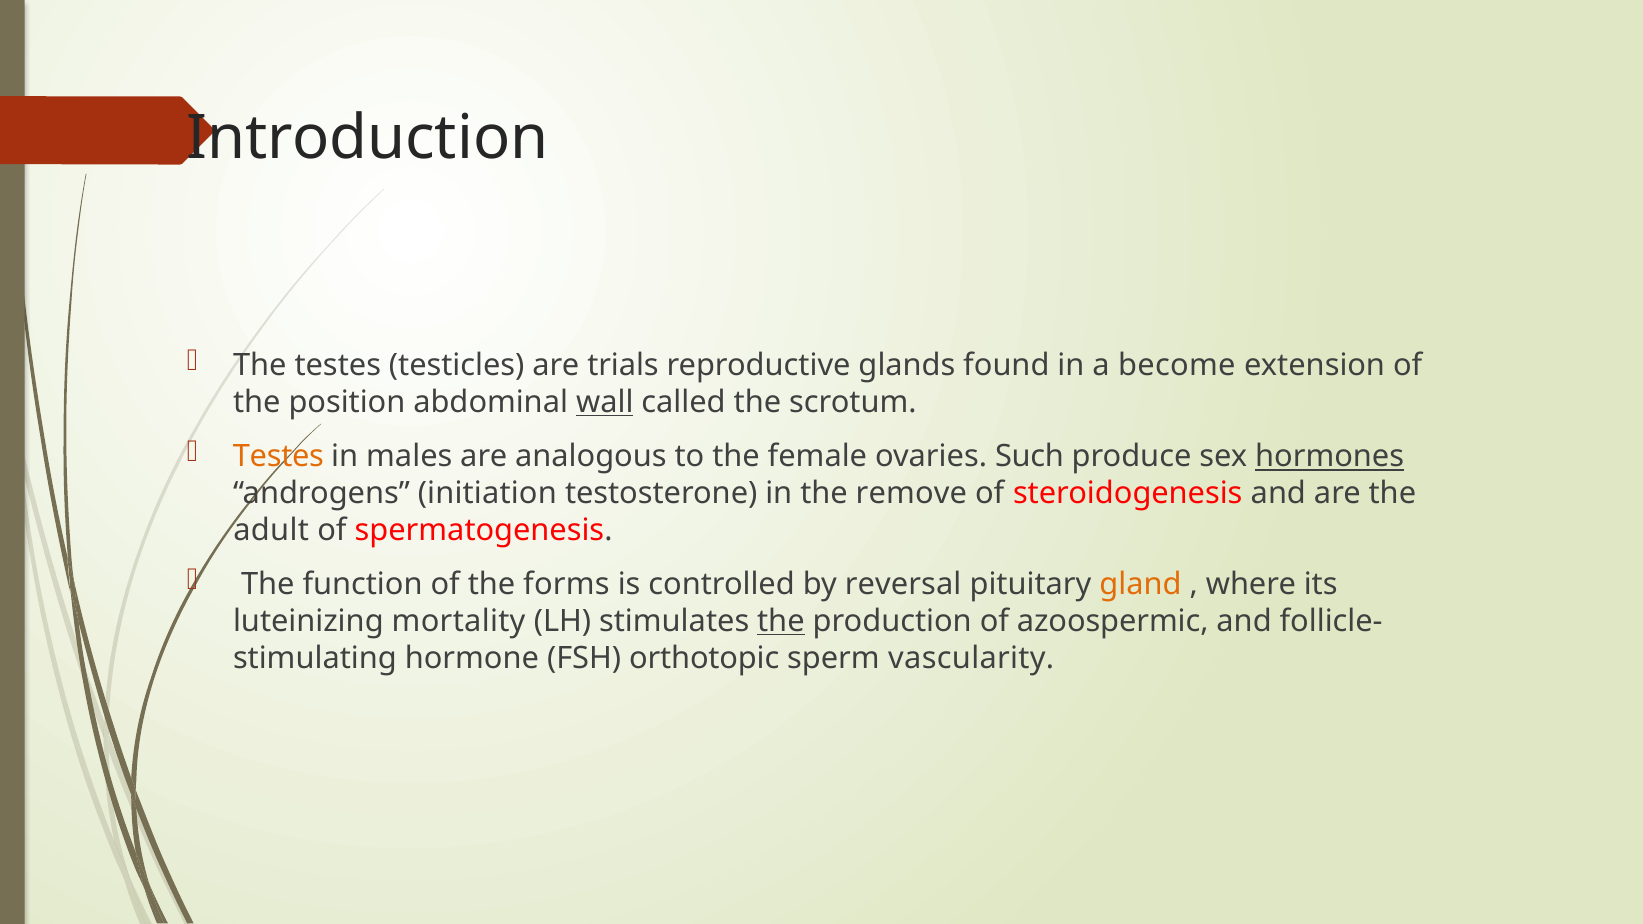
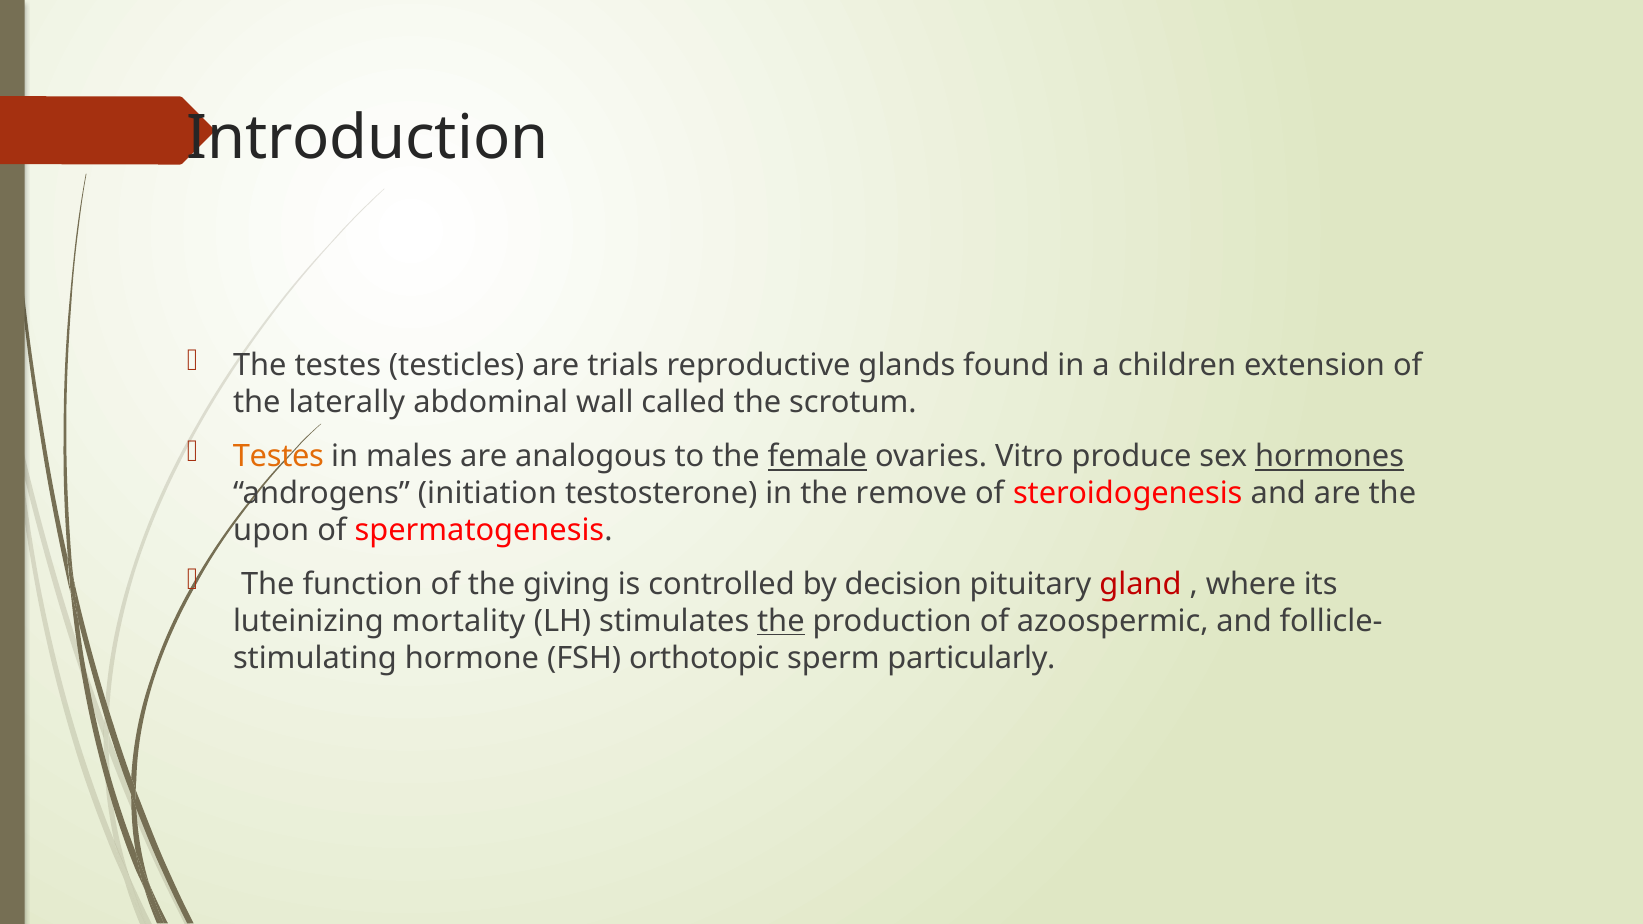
become: become -> children
position: position -> laterally
wall underline: present -> none
female underline: none -> present
Such: Such -> Vitro
adult: adult -> upon
forms: forms -> giving
reversal: reversal -> decision
gland colour: orange -> red
vascularity: vascularity -> particularly
